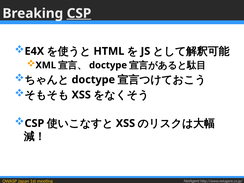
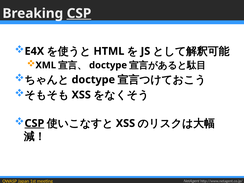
CSP at (34, 123) underline: none -> present
